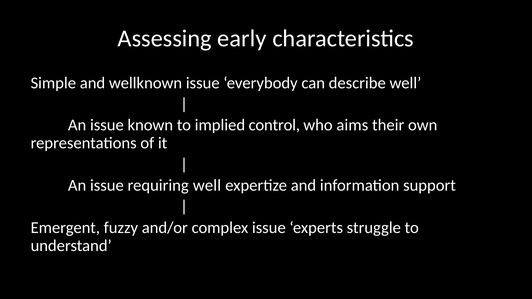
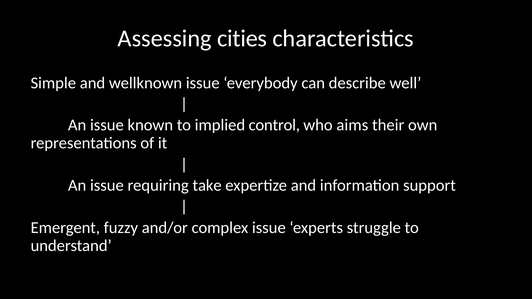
early: early -> cities
requiring well: well -> take
